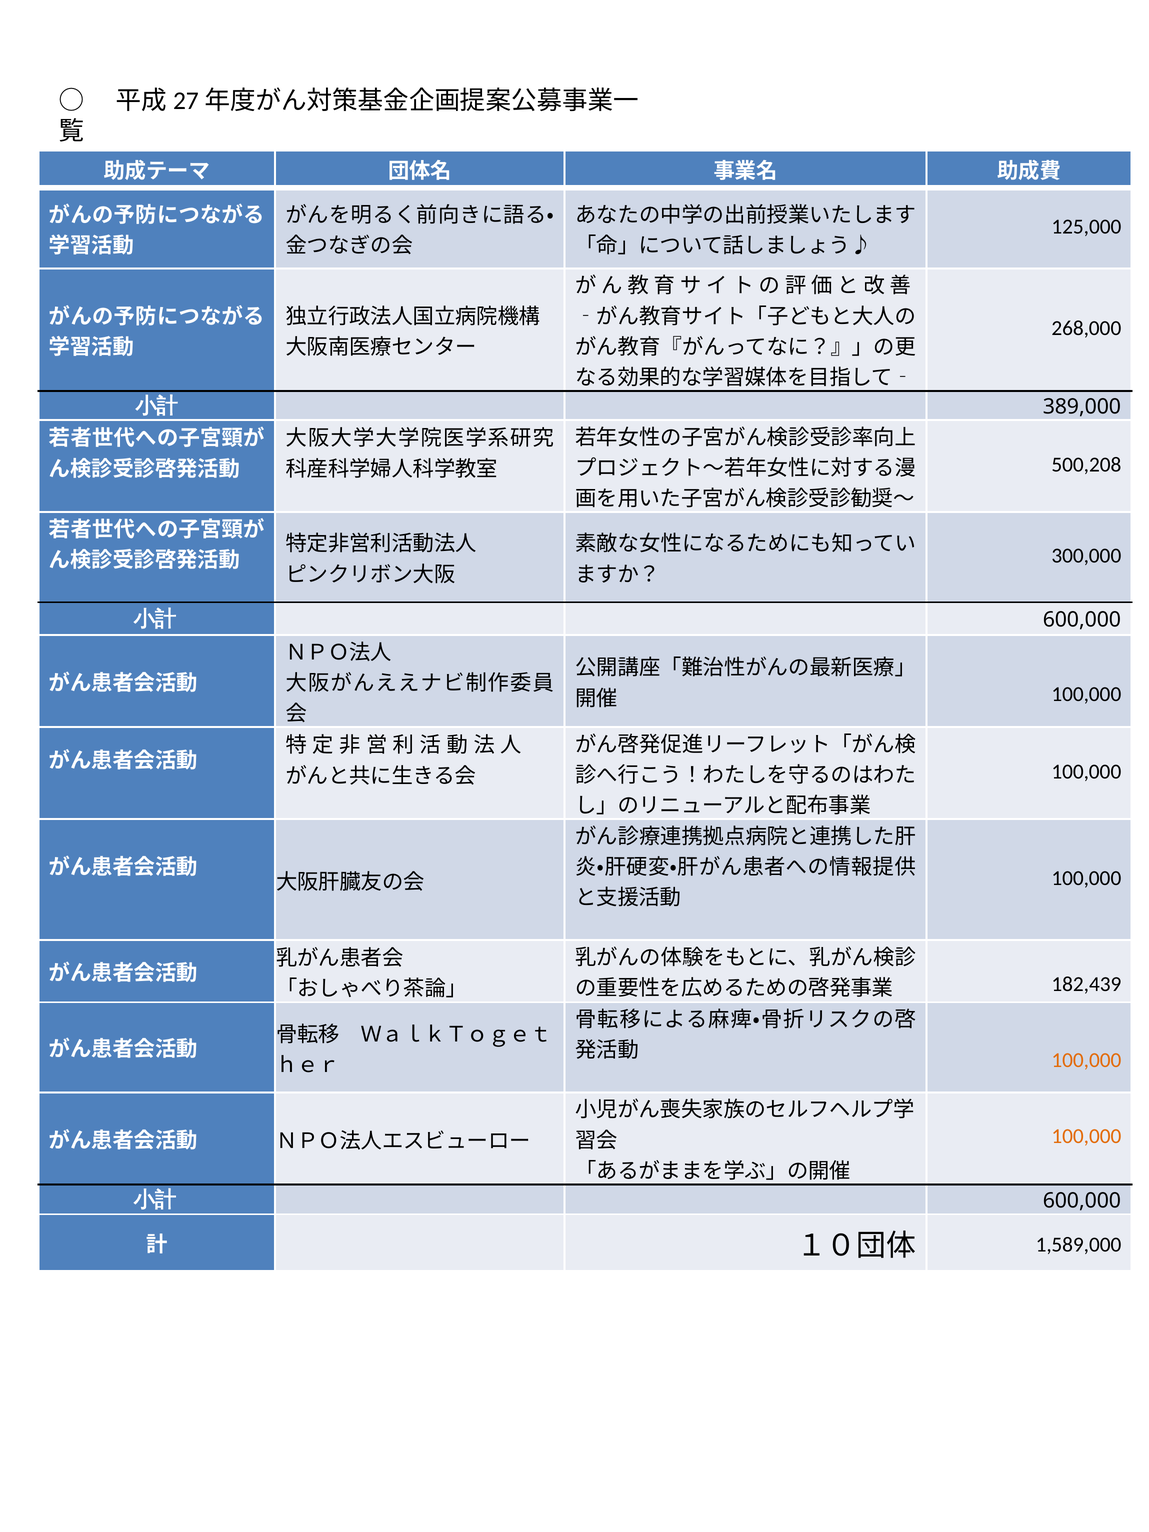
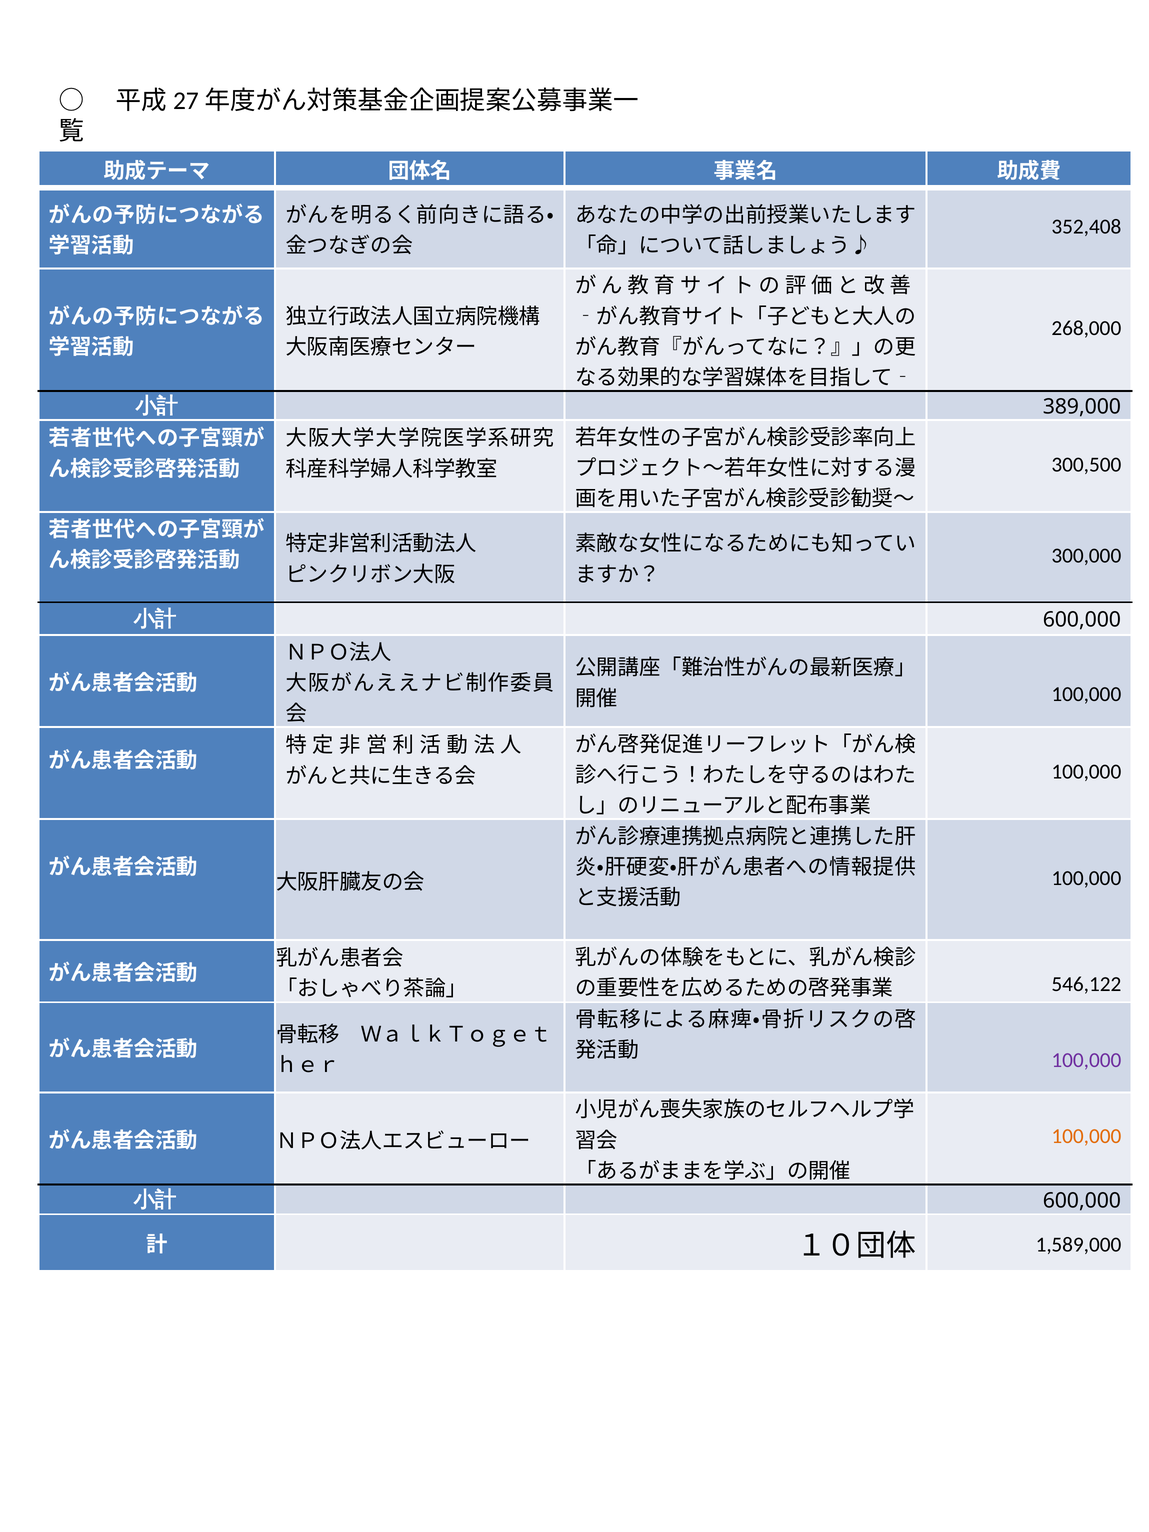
125,000: 125,000 -> 352,408
500,208: 500,208 -> 300,500
182,439: 182,439 -> 546,122
100,000 at (1086, 1060) colour: orange -> purple
